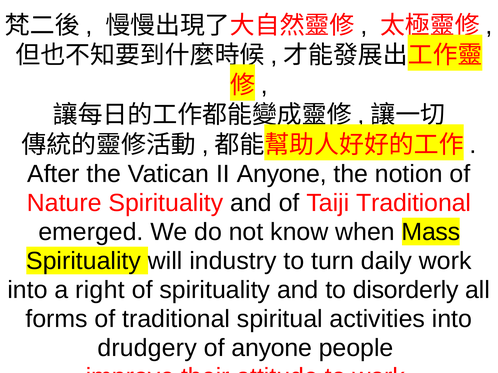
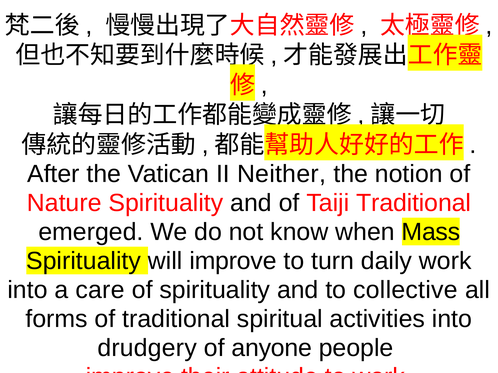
II Anyone: Anyone -> Neither
will industry: industry -> improve
right: right -> care
disorderly: disorderly -> collective
